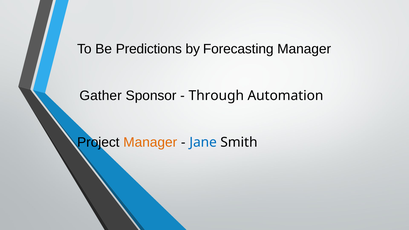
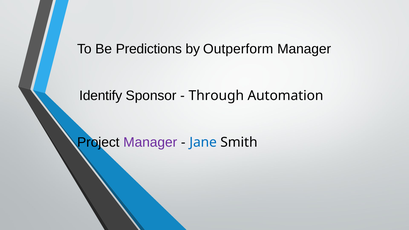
Forecasting: Forecasting -> Outperform
Gather: Gather -> Identify
Manager at (150, 142) colour: orange -> purple
